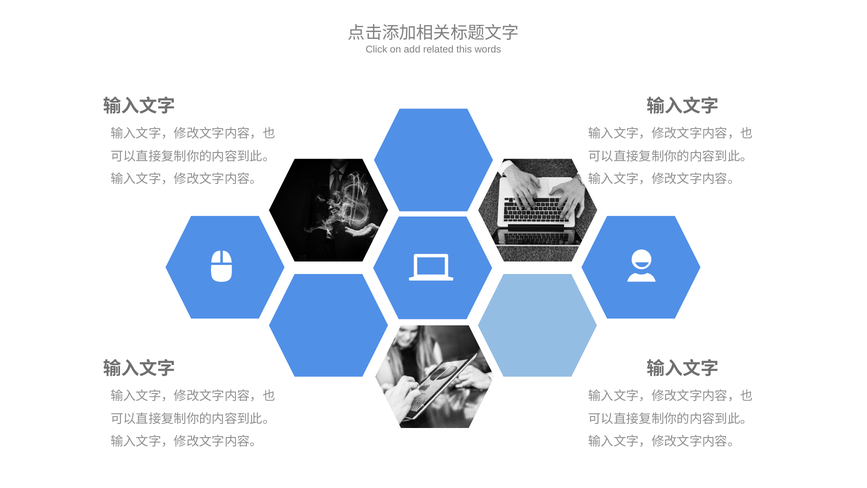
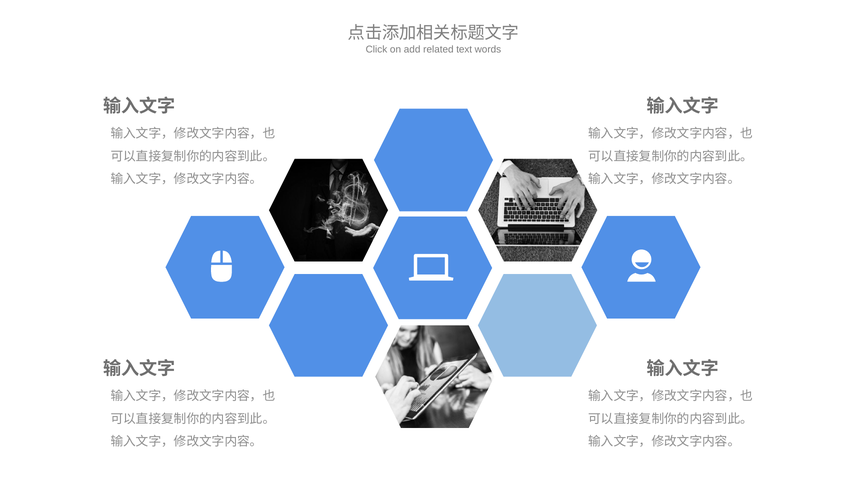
this: this -> text
